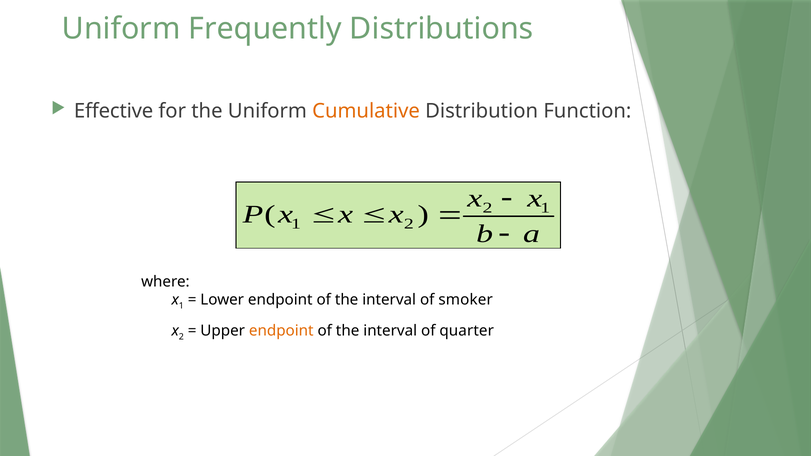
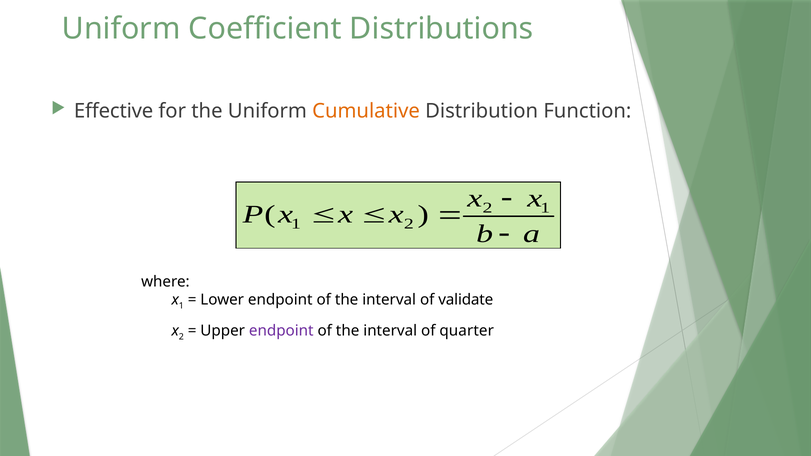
Frequently: Frequently -> Coefficient
smoker: smoker -> validate
endpoint at (281, 331) colour: orange -> purple
